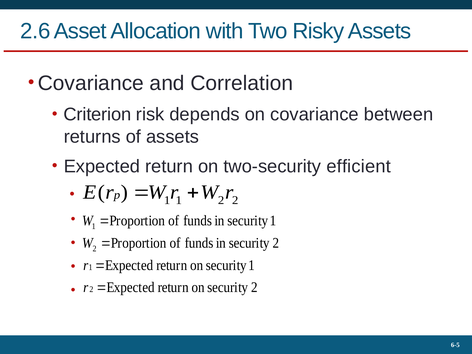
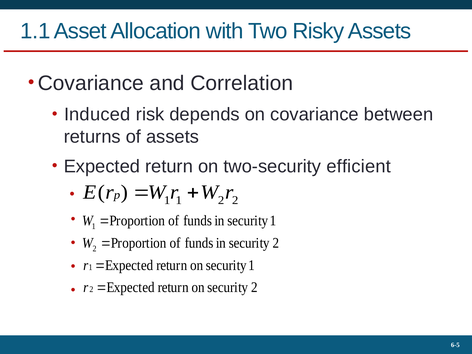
2.6: 2.6 -> 1.1
Criterion: Criterion -> Induced
